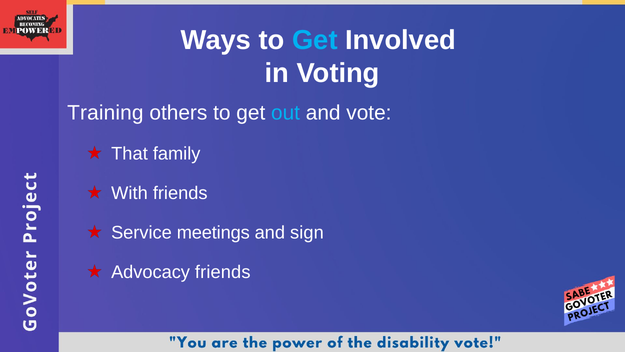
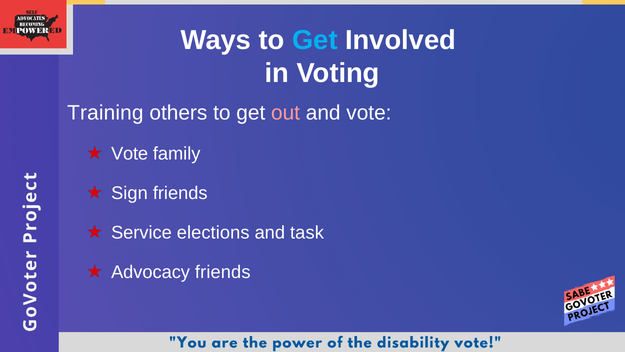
out colour: light blue -> pink
That at (129, 153): That -> Vote
With: With -> Sign
meetings: meetings -> elections
sign: sign -> task
